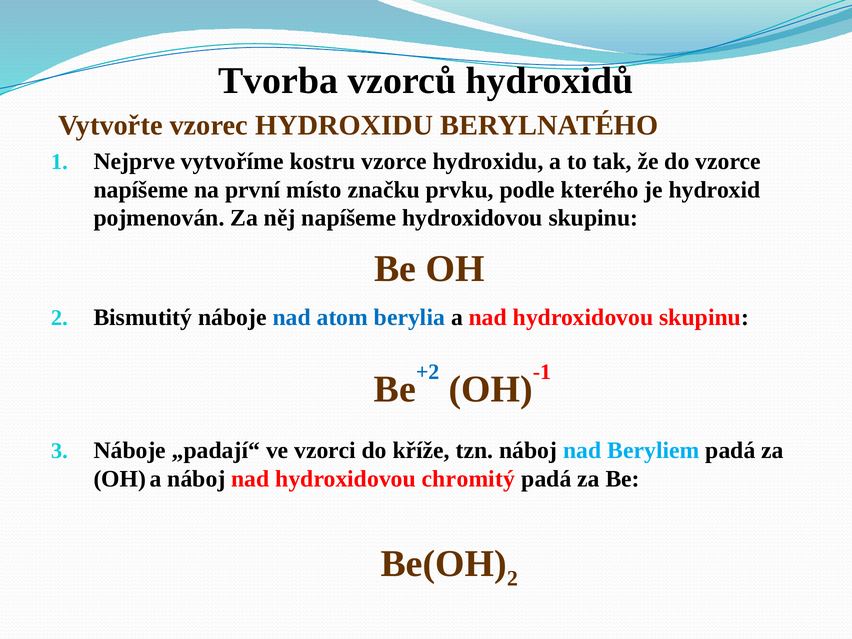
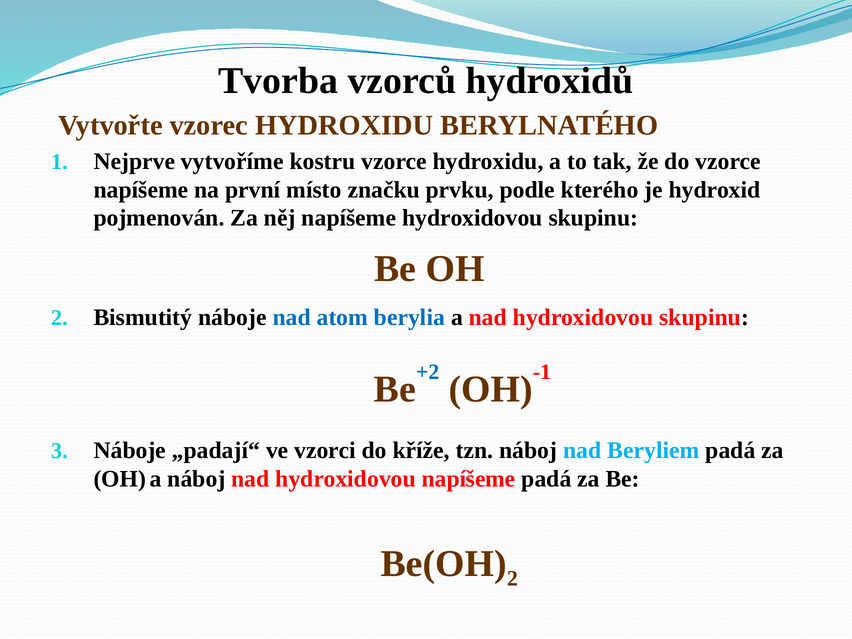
hydroxidovou chromitý: chromitý -> napíšeme
